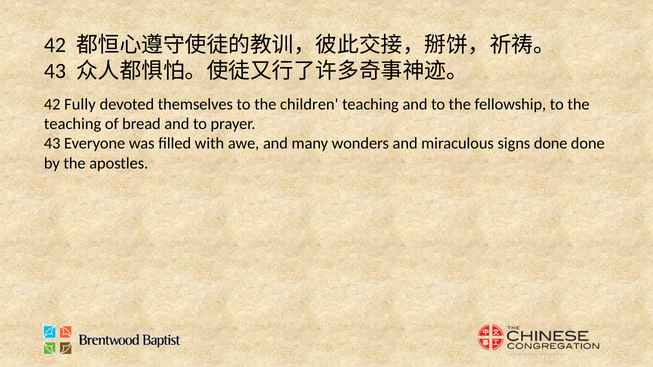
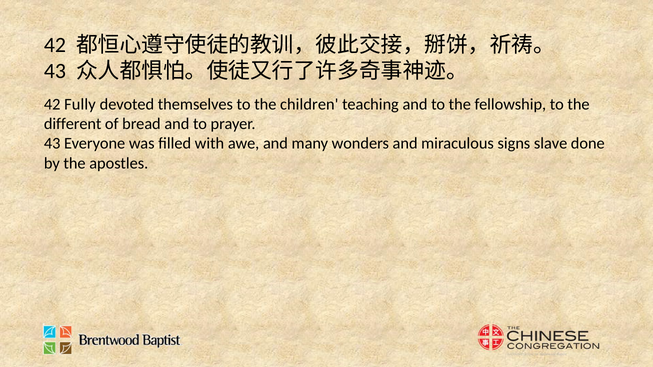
teaching at (73, 124): teaching -> different
signs done: done -> slave
